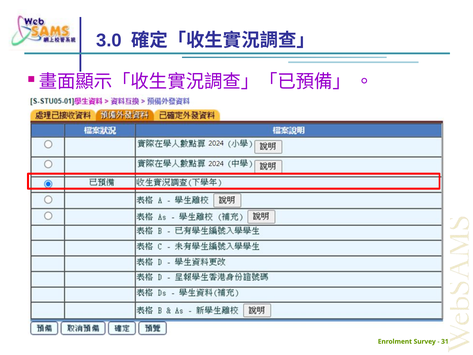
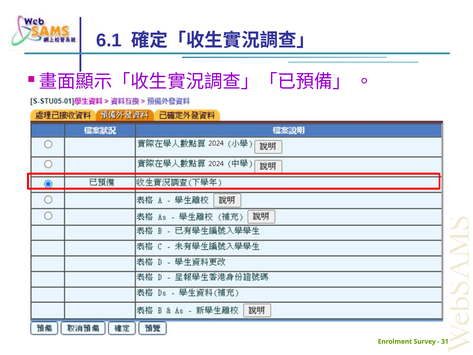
3.0: 3.0 -> 6.1
